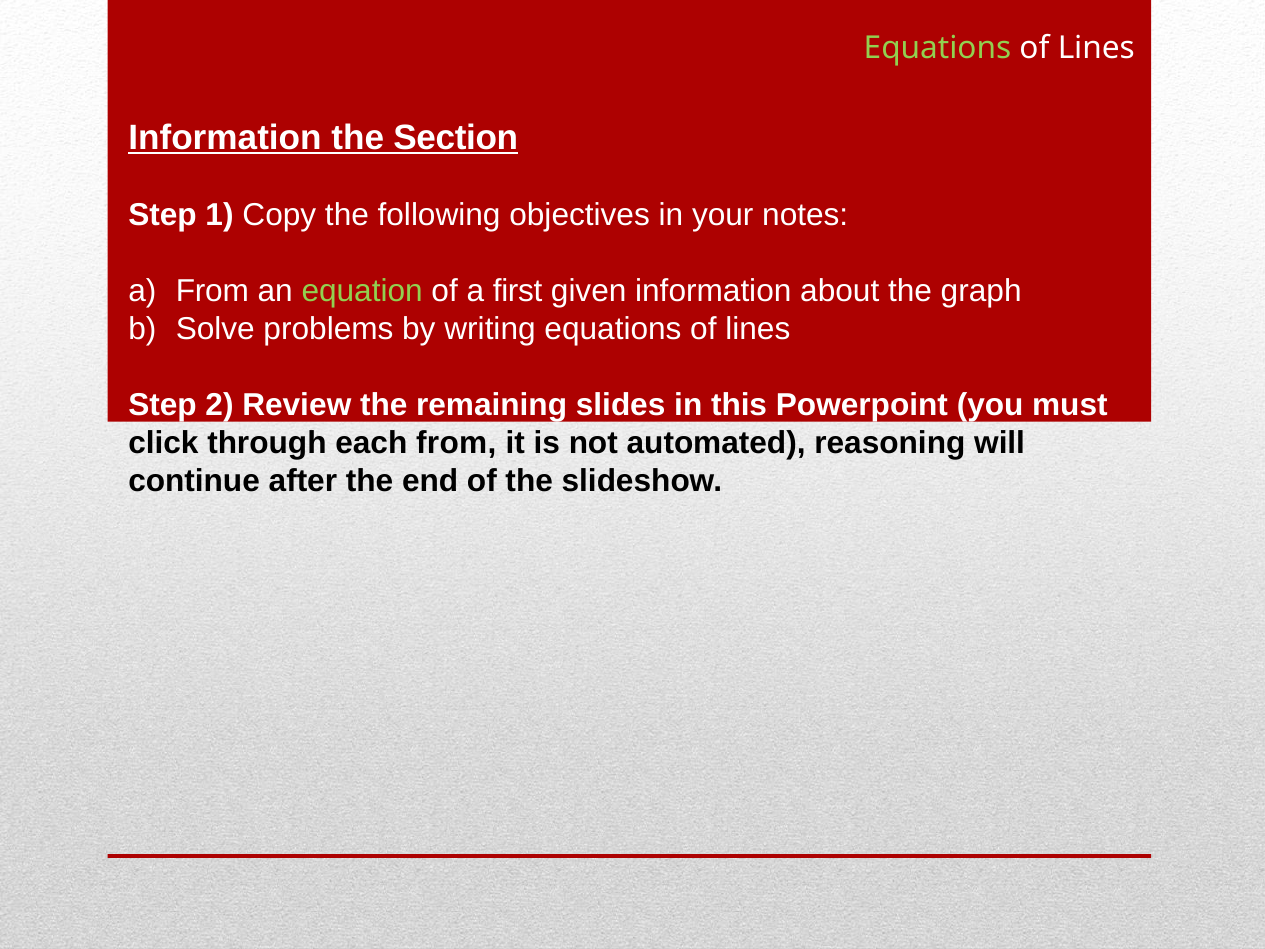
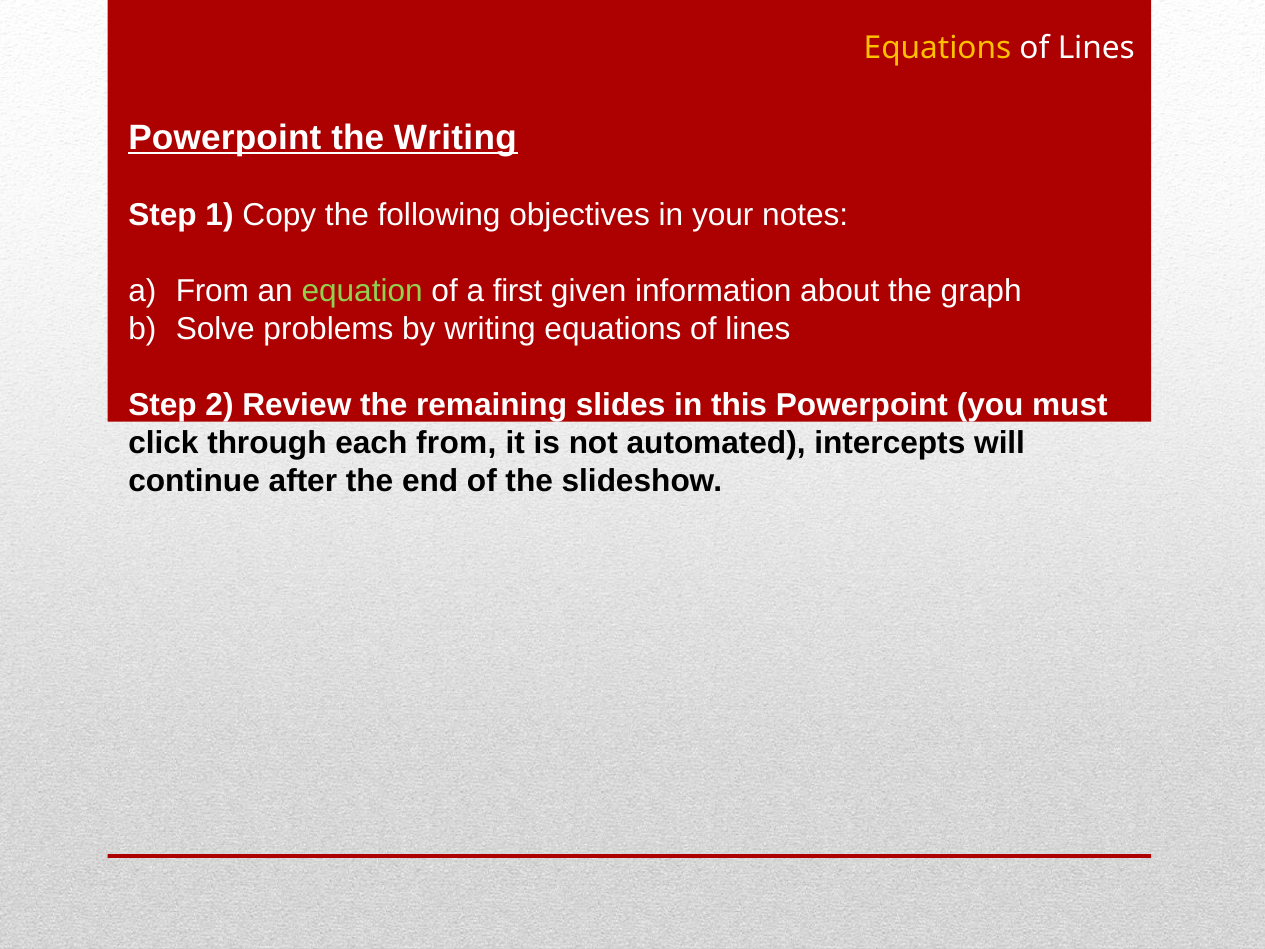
Equations at (937, 48) colour: light green -> yellow
Information at (225, 138): Information -> Powerpoint
the Section: Section -> Writing
reasoning: reasoning -> intercepts
